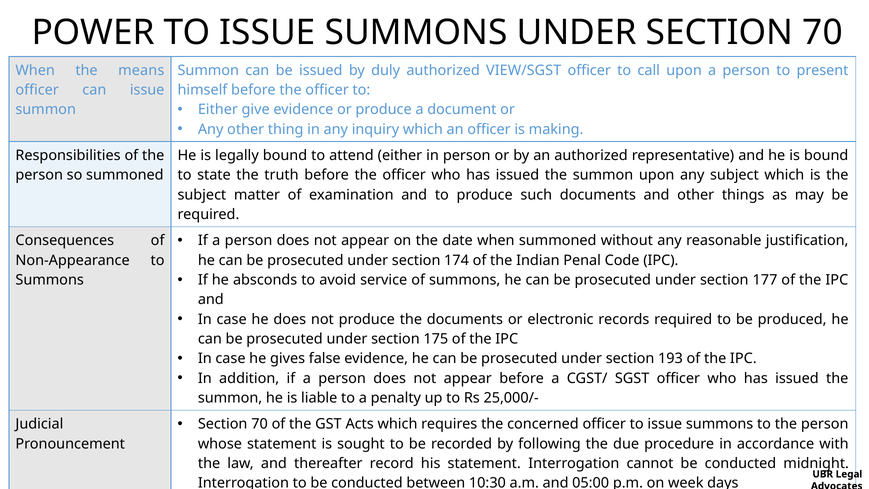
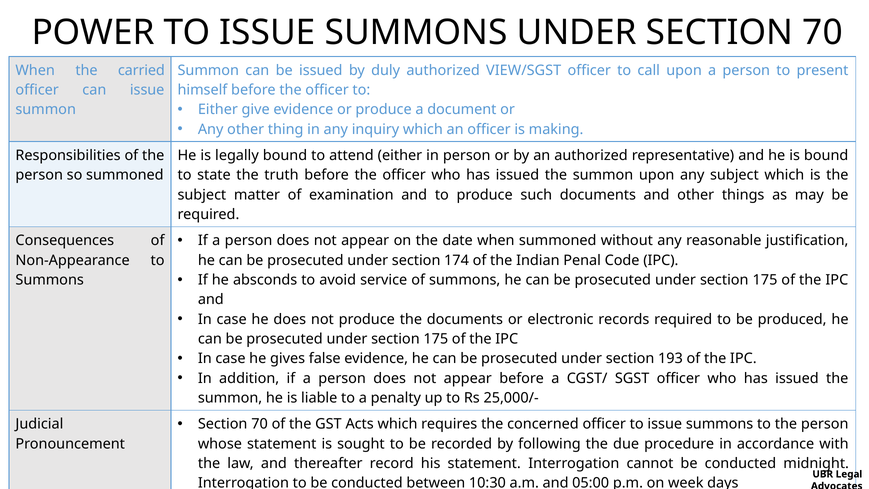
means: means -> carried
177 at (765, 280): 177 -> 175
